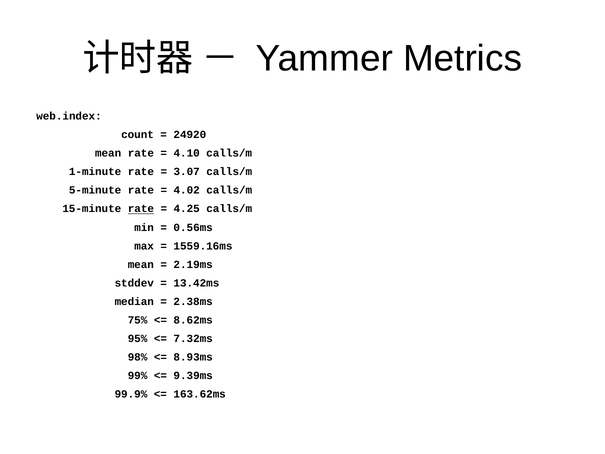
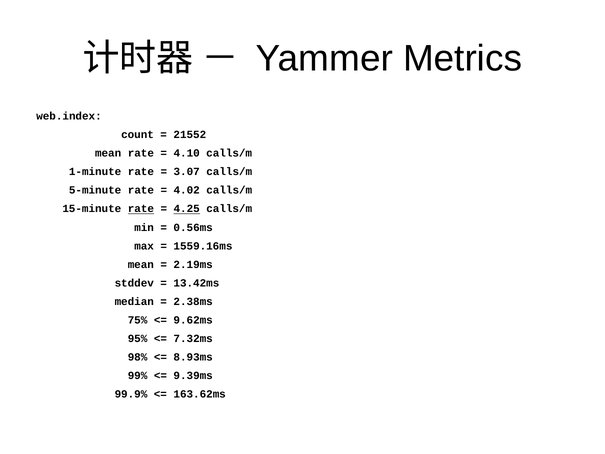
24920: 24920 -> 21552
4.25 underline: none -> present
8.62ms: 8.62ms -> 9.62ms
